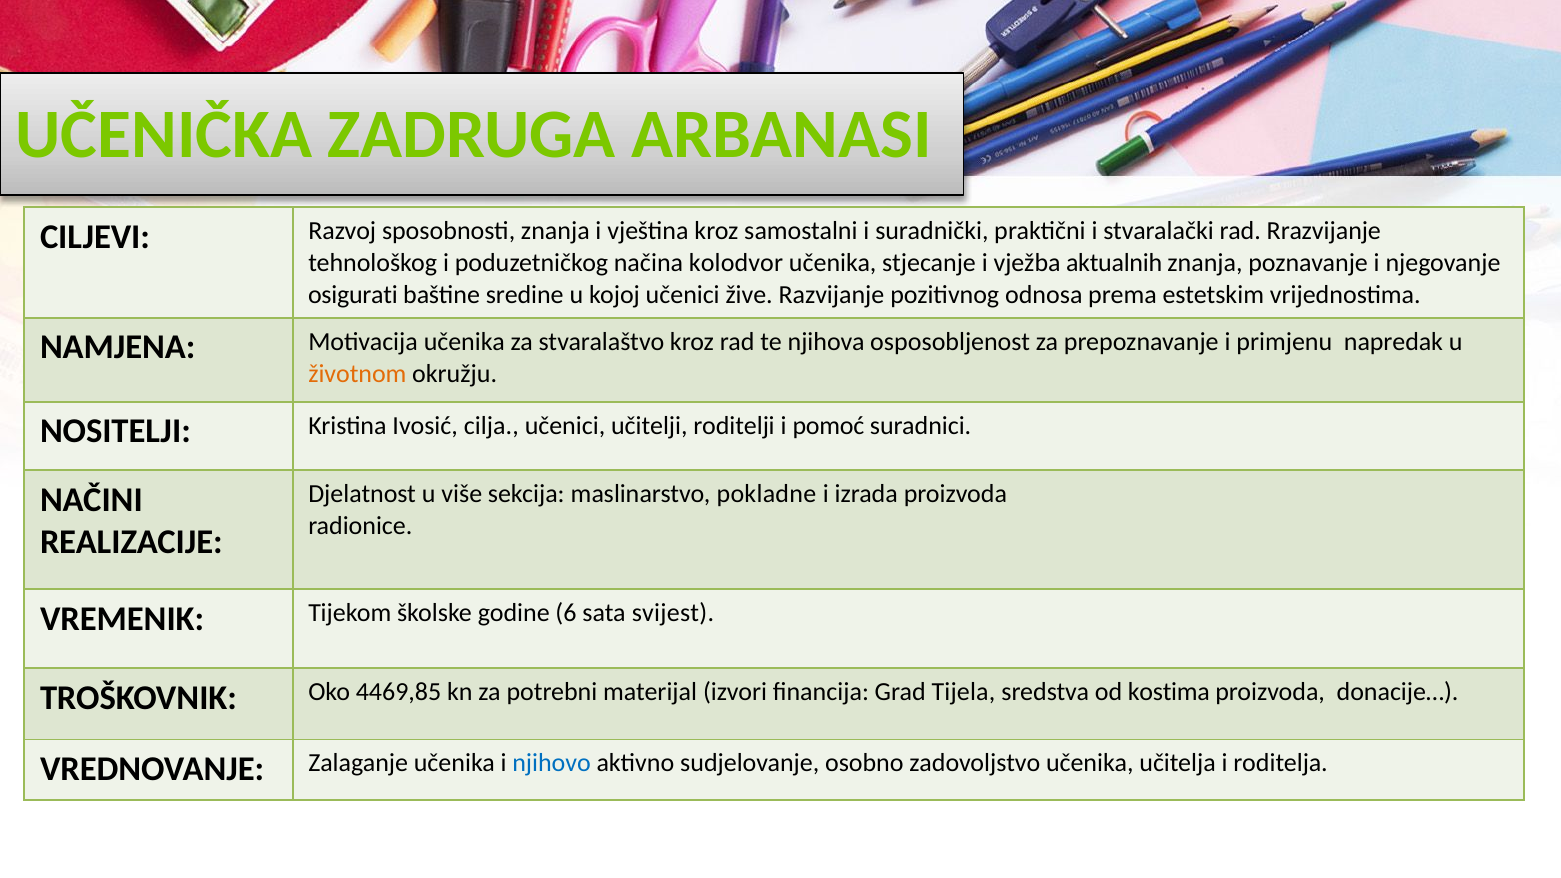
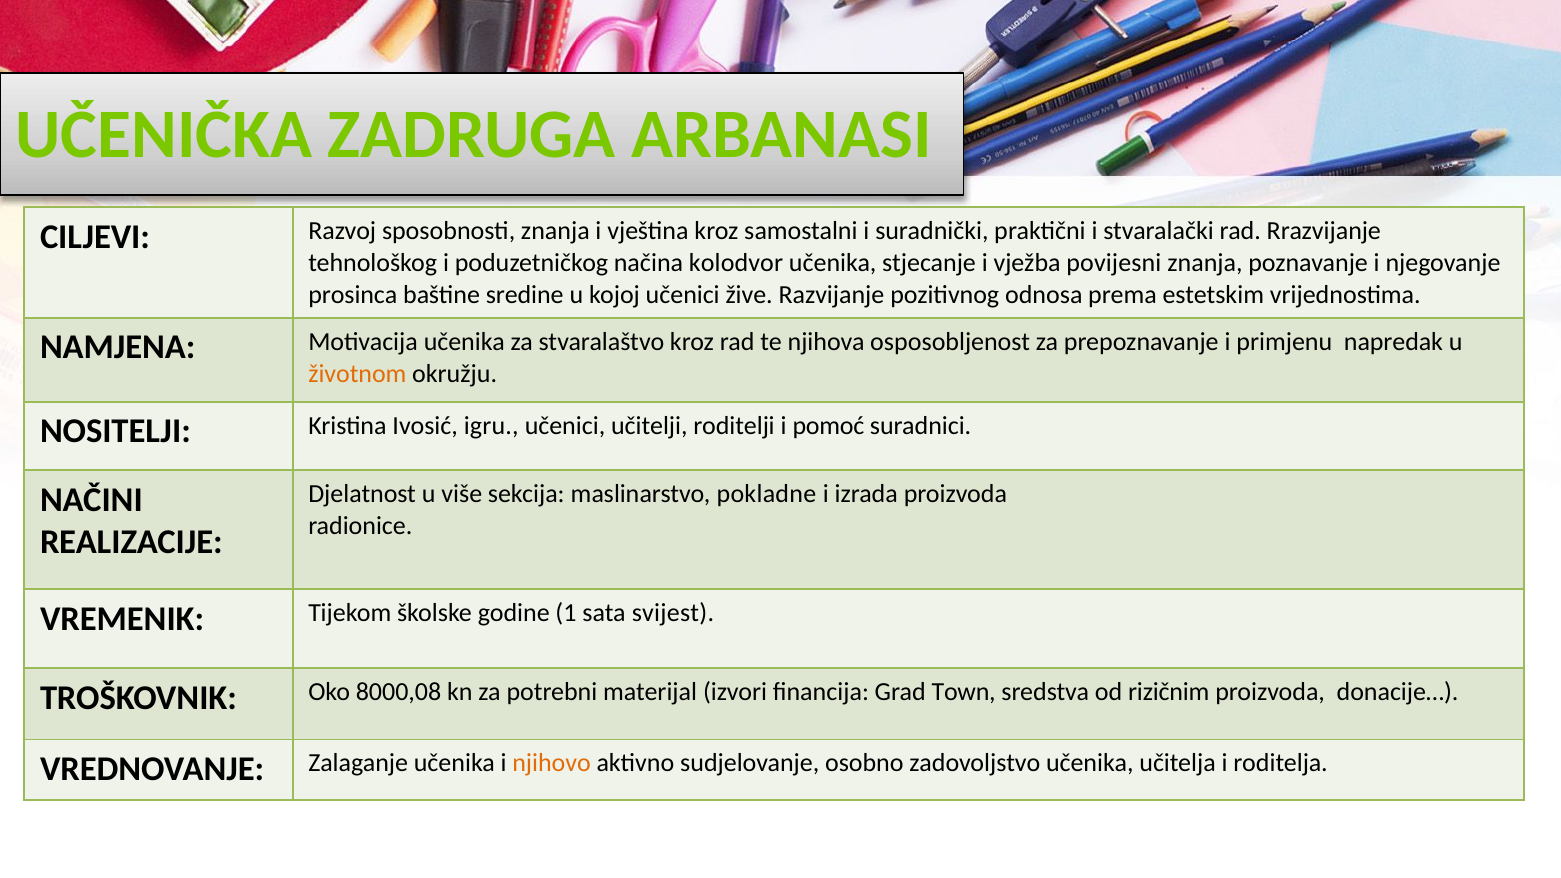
aktualnih: aktualnih -> povijesni
osigurati: osigurati -> prosinca
cilja: cilja -> igru
6: 6 -> 1
4469,85: 4469,85 -> 8000,08
Tijela: Tijela -> Town
kostima: kostima -> rizičnim
njihovo colour: blue -> orange
